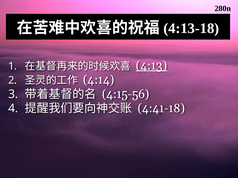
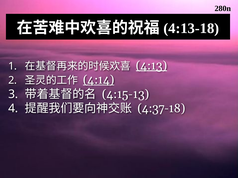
4:14 underline: none -> present
4:15-56: 4:15-56 -> 4:15-13
4:41-18: 4:41-18 -> 4:37-18
